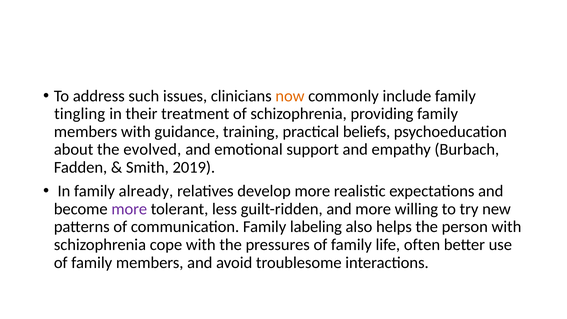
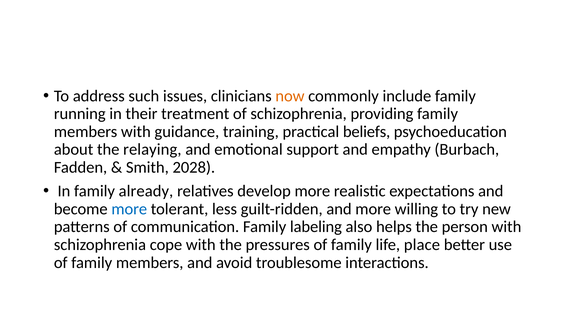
tingling: tingling -> running
evolved: evolved -> relaying
2019: 2019 -> 2028
more at (129, 209) colour: purple -> blue
often: often -> place
